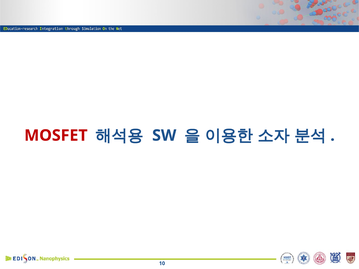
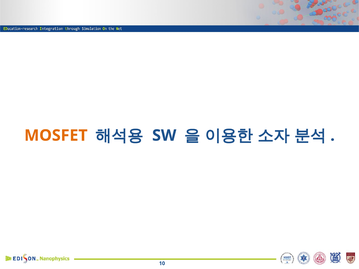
MOSFET colour: red -> orange
